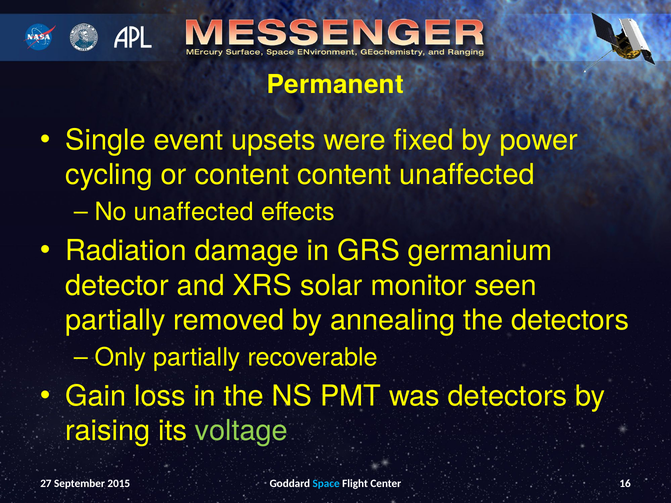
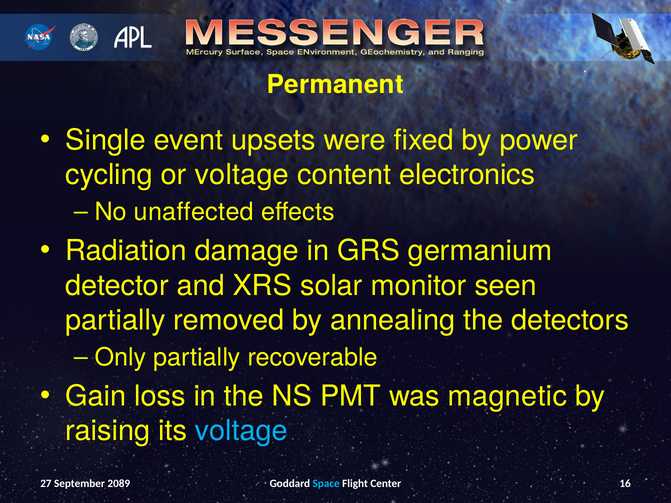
or content: content -> voltage
content unaffected: unaffected -> electronics
was detectors: detectors -> magnetic
voltage at (241, 431) colour: light green -> light blue
2015: 2015 -> 2089
